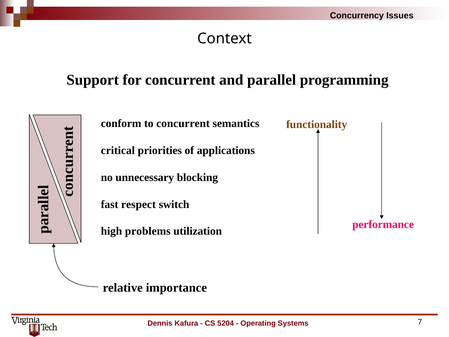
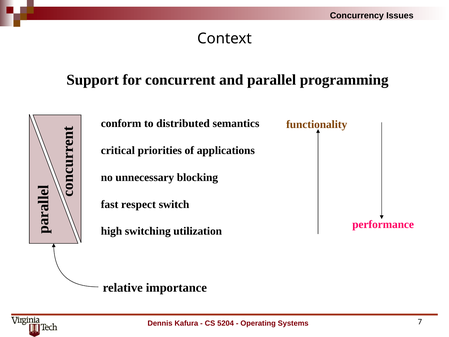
to concurrent: concurrent -> distributed
problems: problems -> switching
